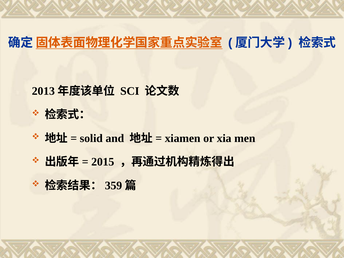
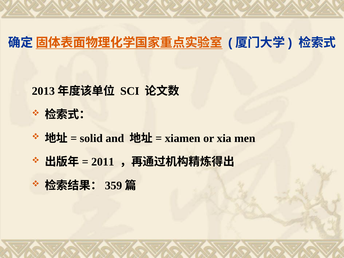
2015: 2015 -> 2011
